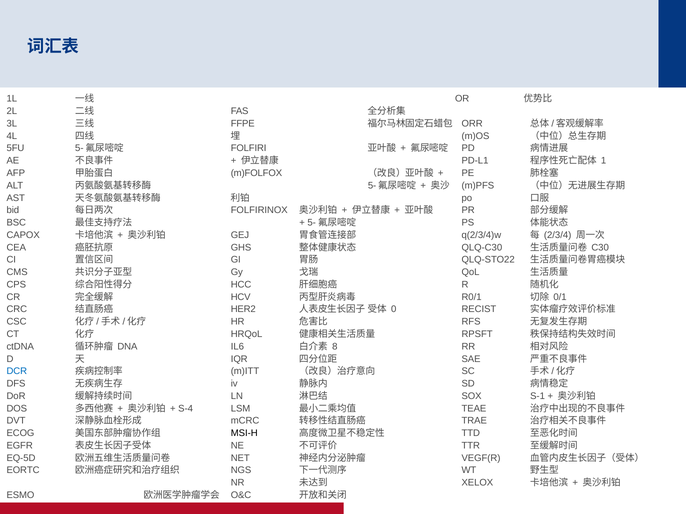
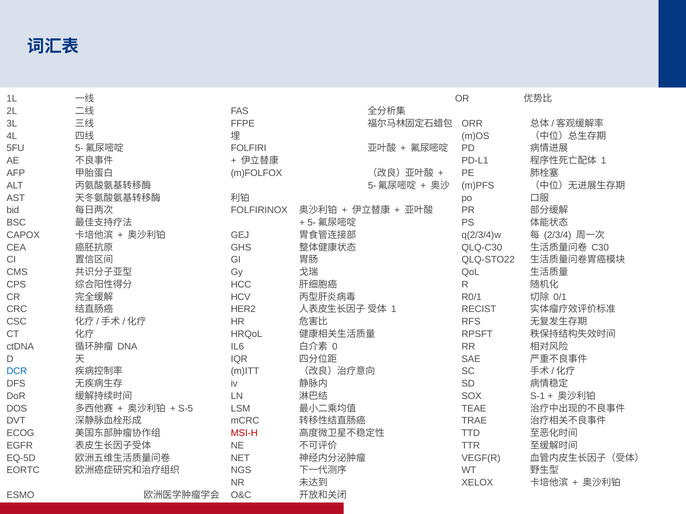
0 at (394, 310): 0 -> 1
8: 8 -> 0
S-4: S-4 -> S-5
MSI-H colour: black -> red
